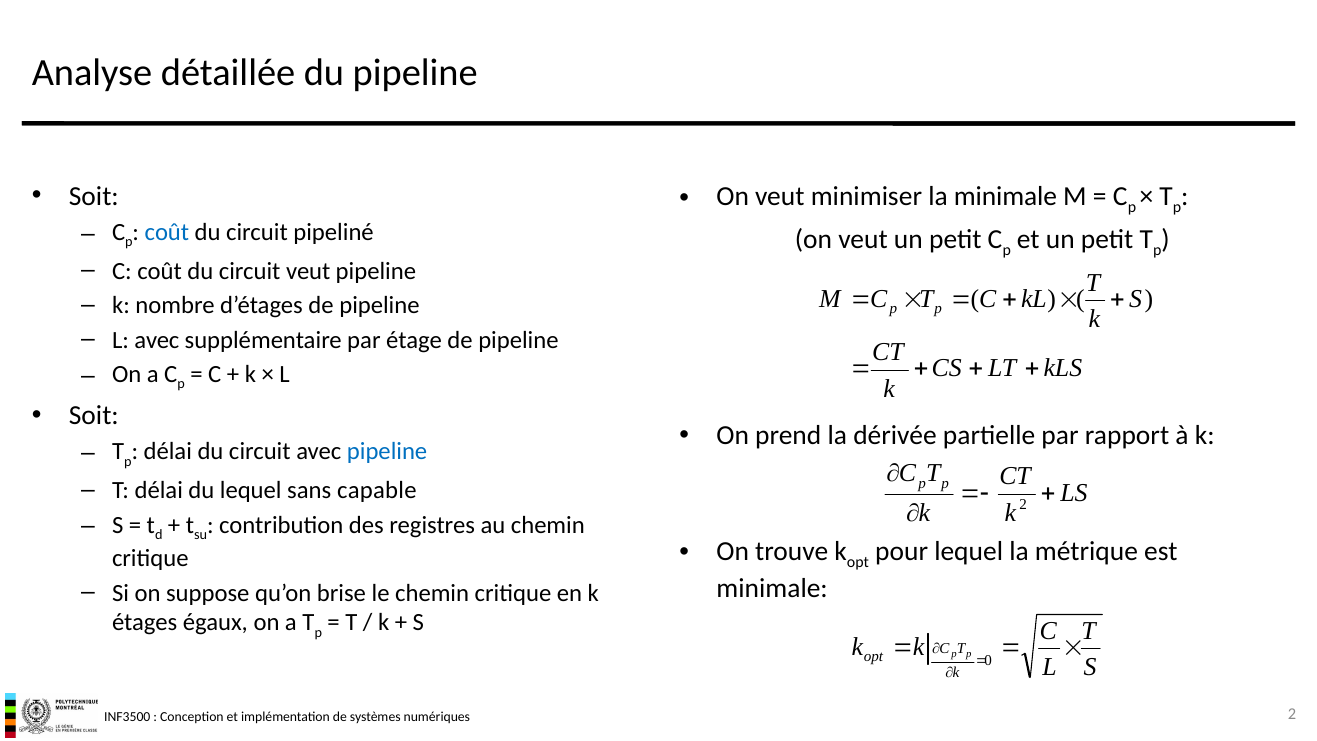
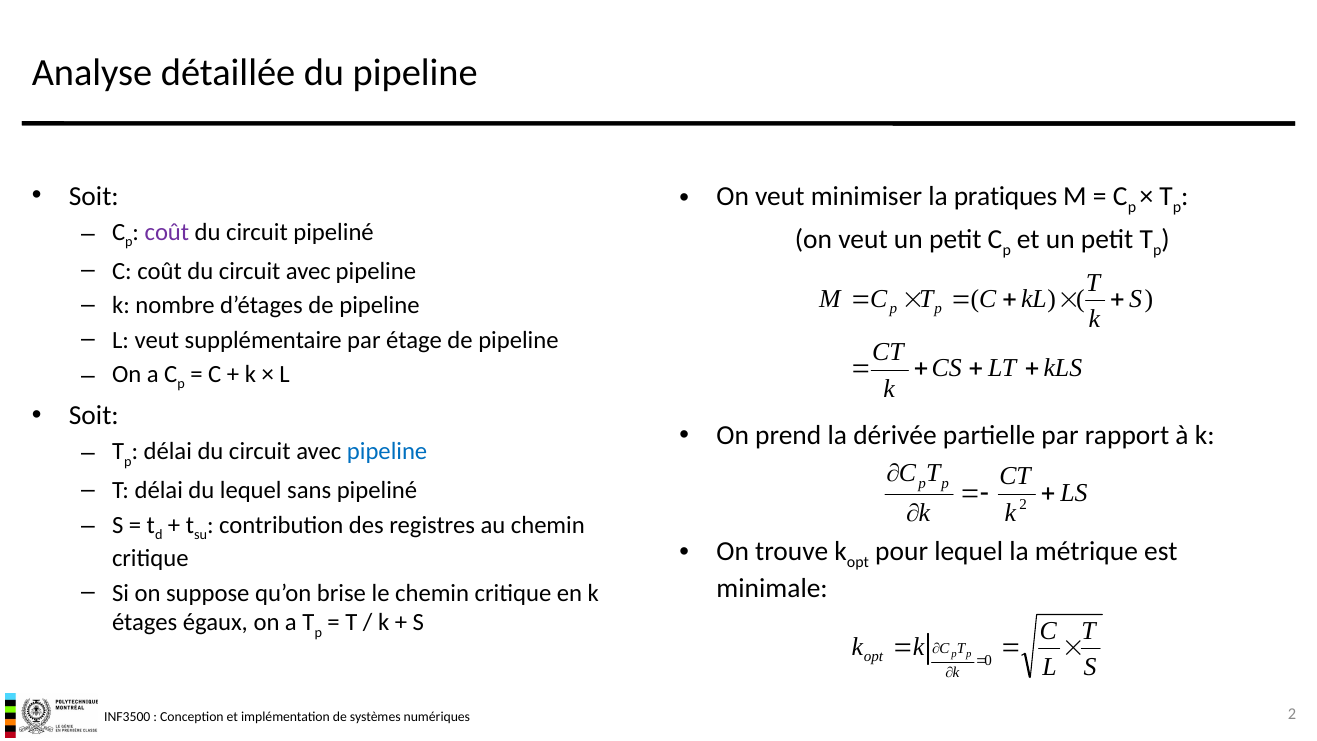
la minimale: minimale -> pratiques
coût at (167, 232) colour: blue -> purple
coût du circuit veut: veut -> avec
L avec: avec -> veut
sans capable: capable -> pipeliné
